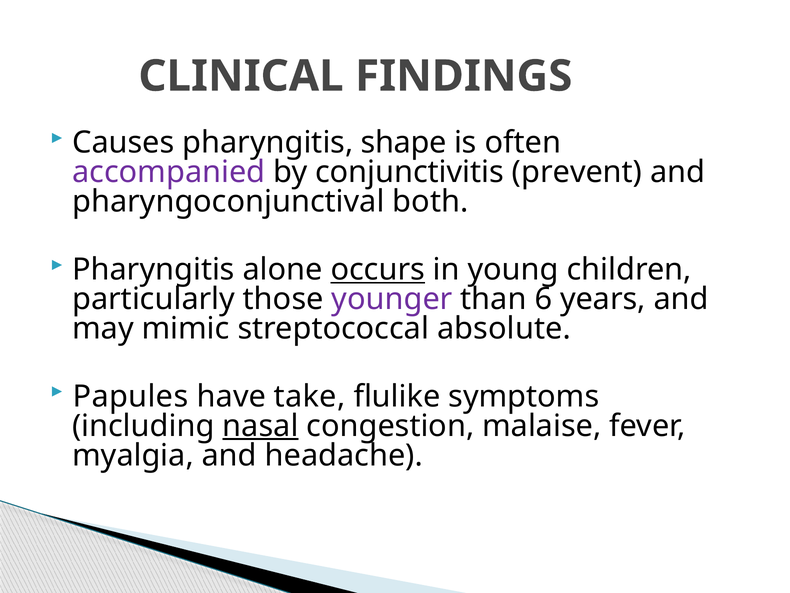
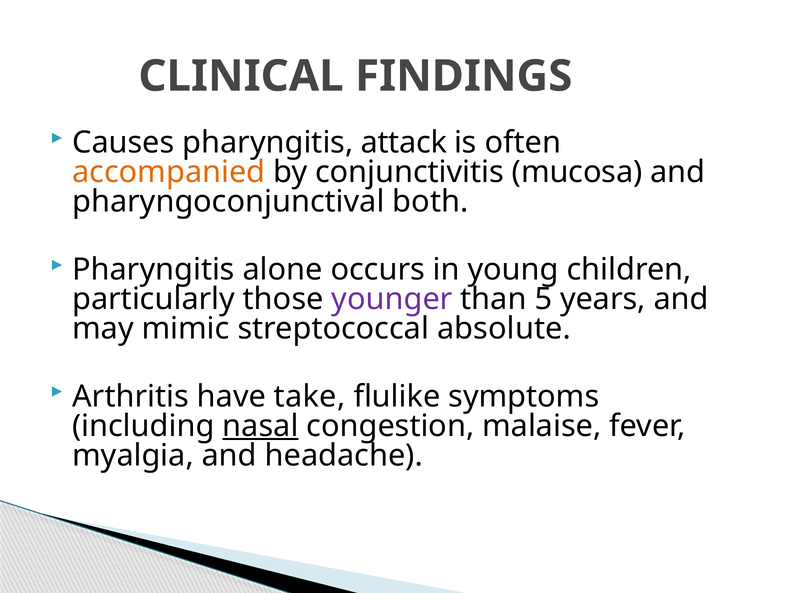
shape: shape -> attack
accompanied colour: purple -> orange
prevent: prevent -> mucosa
occurs underline: present -> none
6: 6 -> 5
Papules: Papules -> Arthritis
